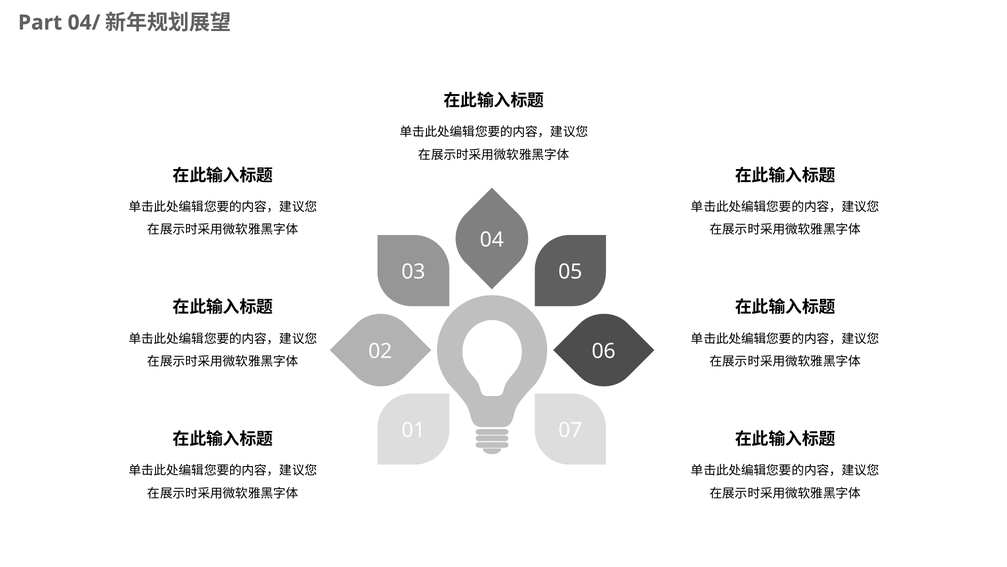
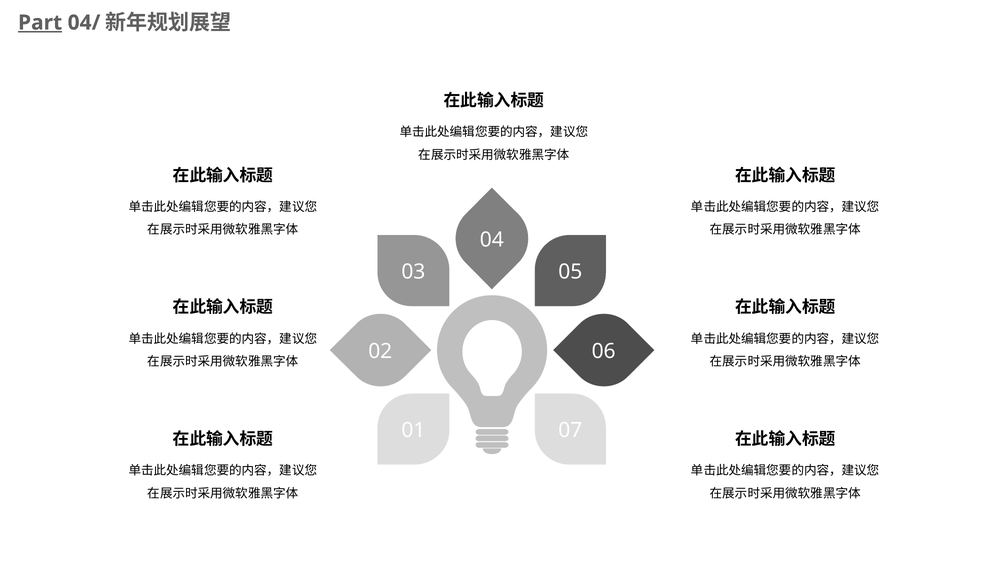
Part underline: none -> present
